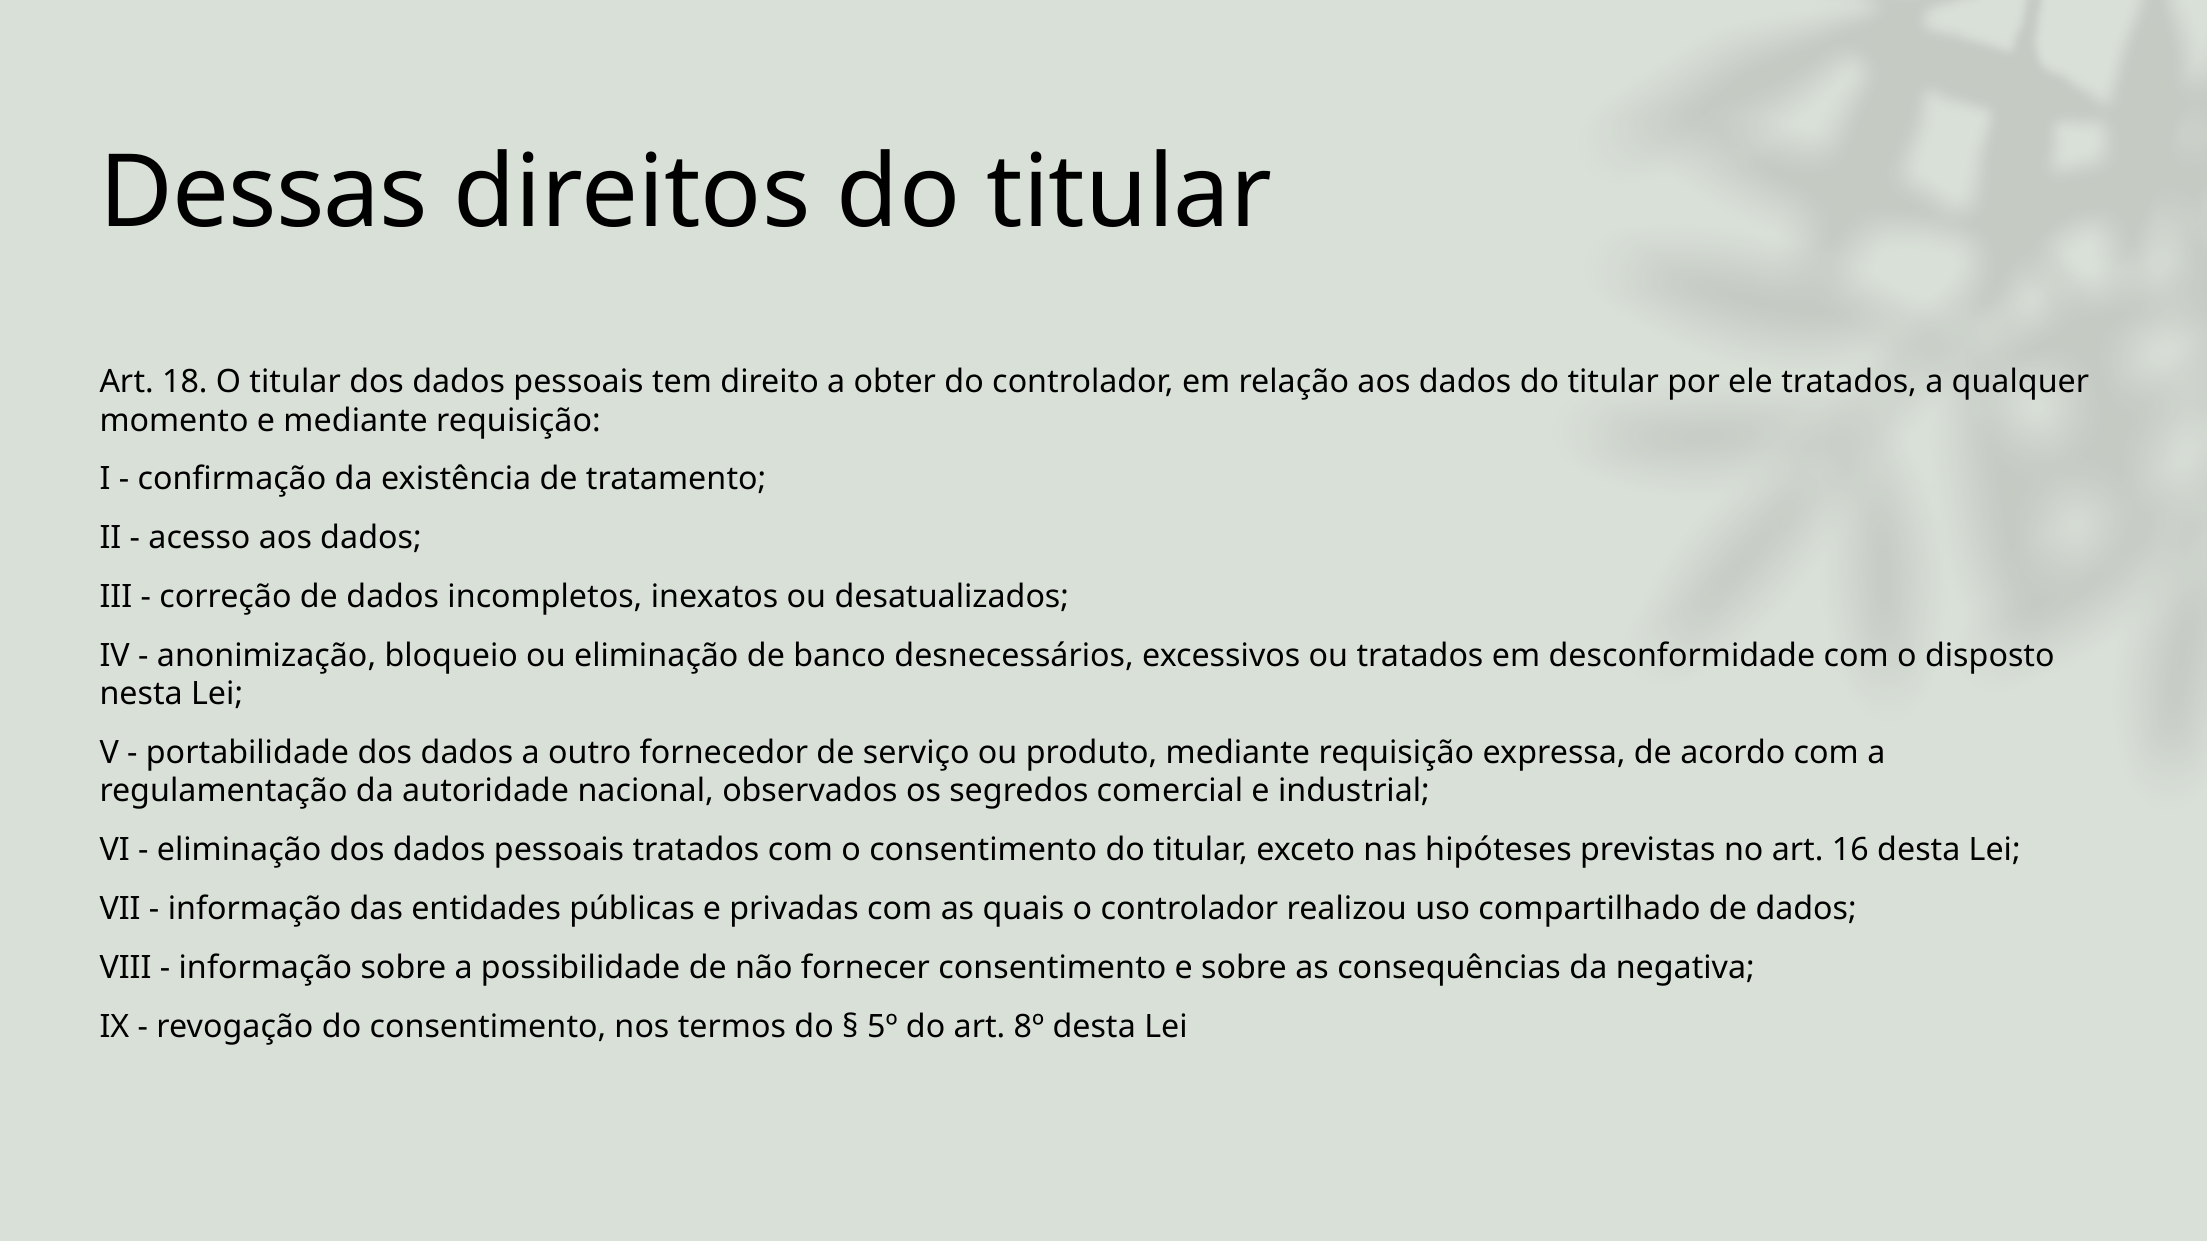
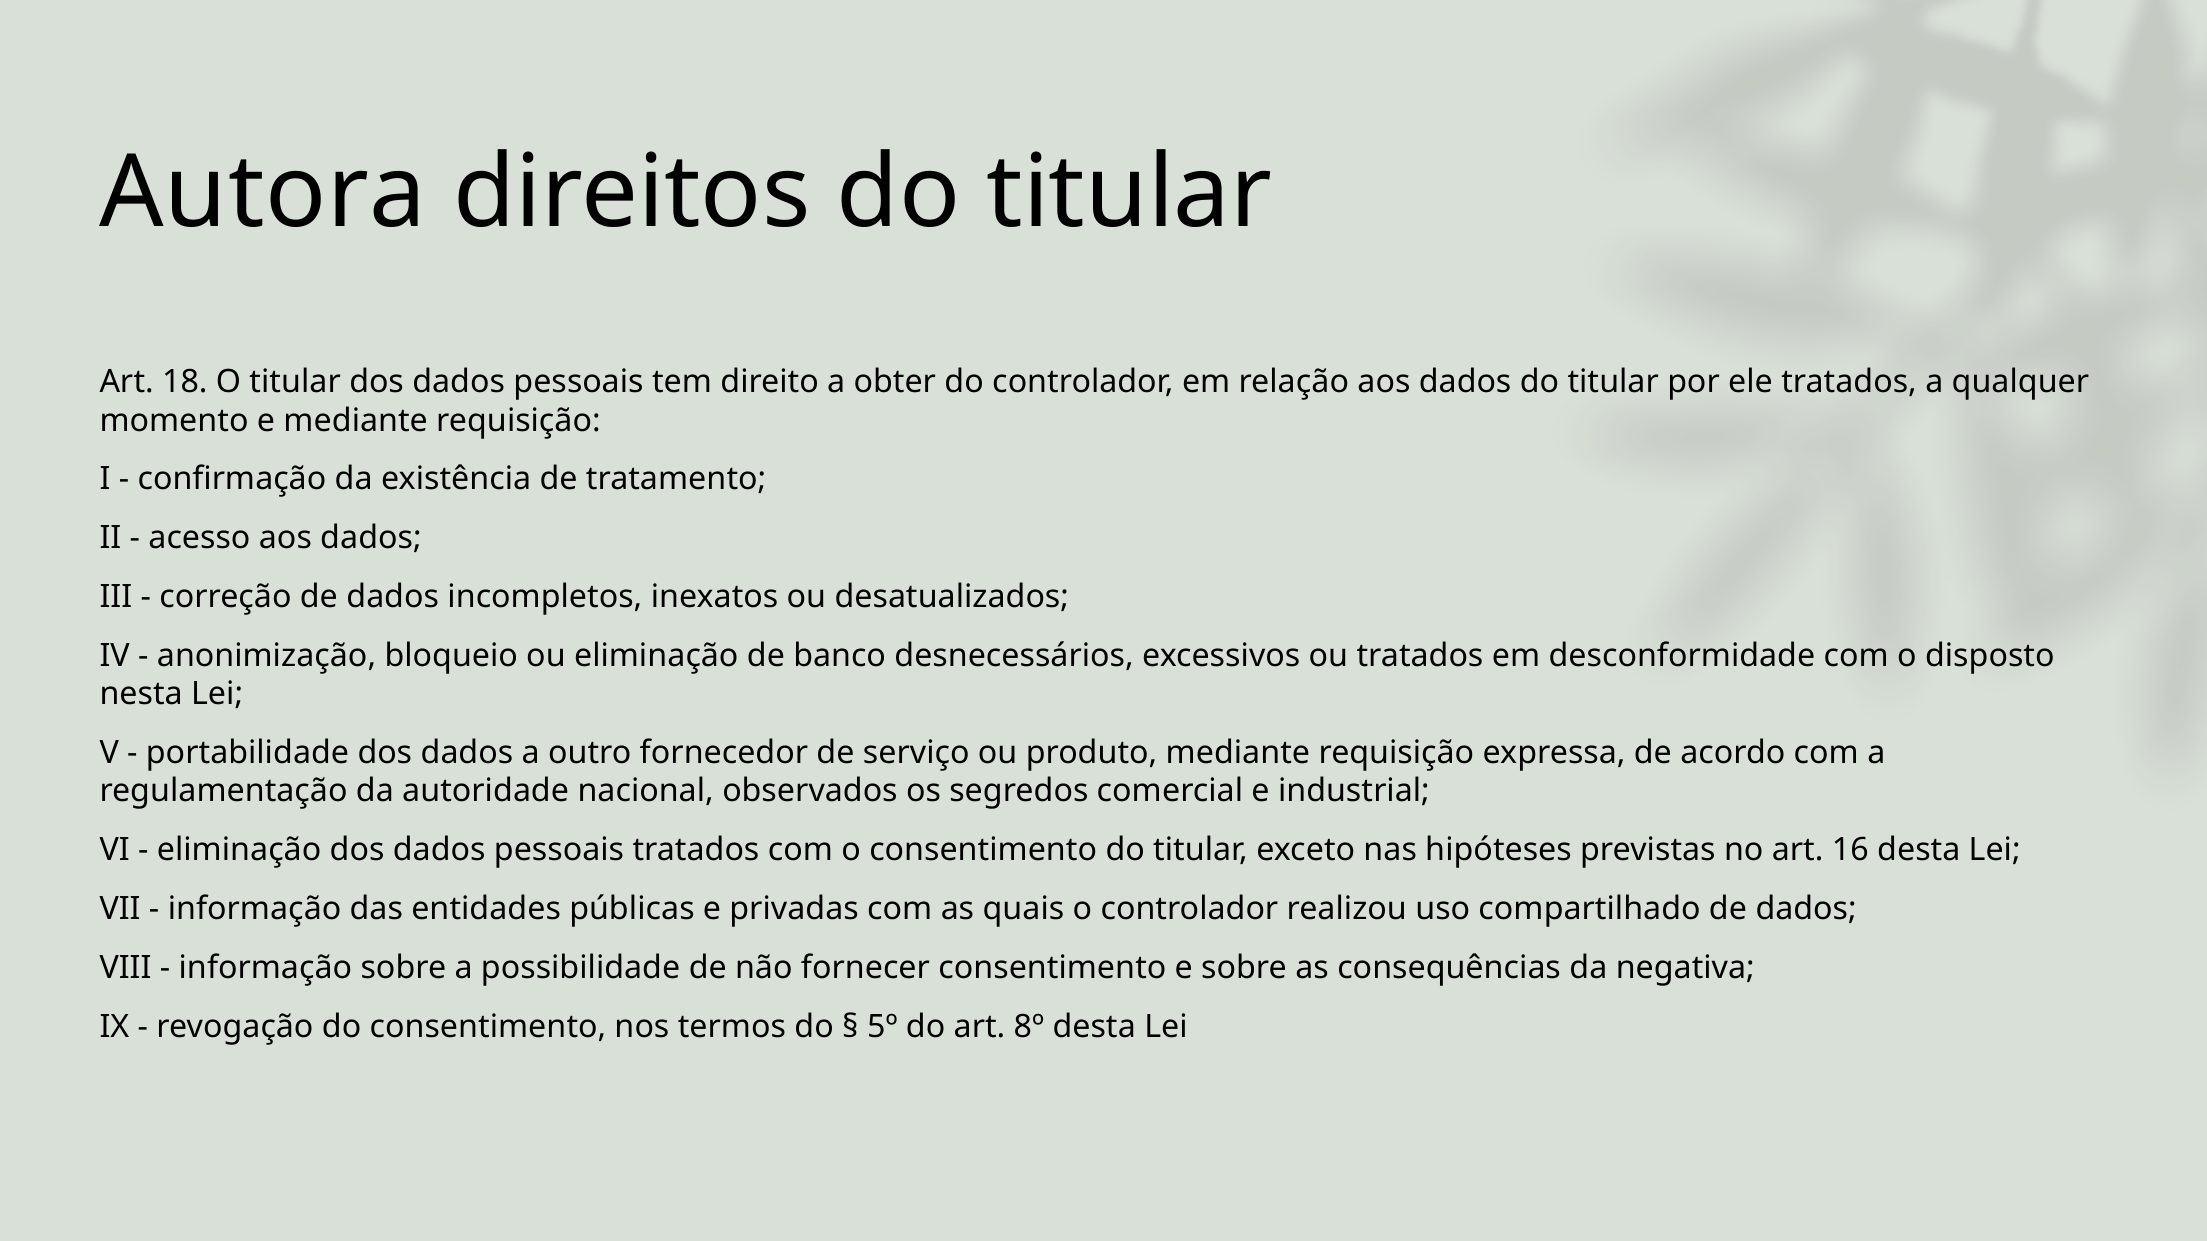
Dessas: Dessas -> Autora
